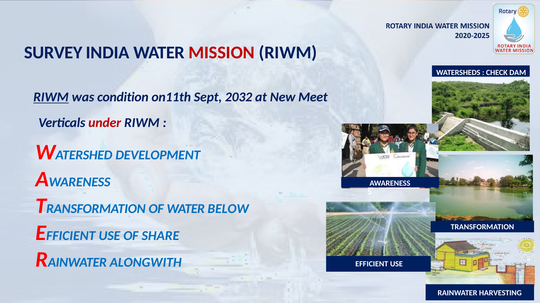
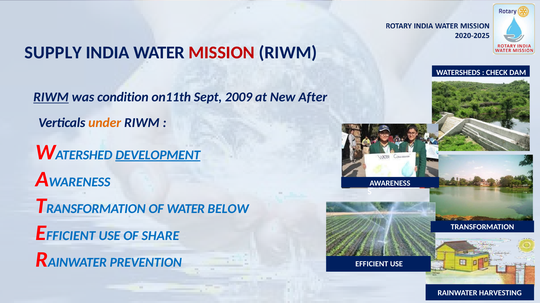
SURVEY: SURVEY -> SUPPLY
2032: 2032 -> 2009
Meet: Meet -> After
under colour: red -> orange
DEVELOPMENT underline: none -> present
ALONGWITH: ALONGWITH -> PREVENTION
